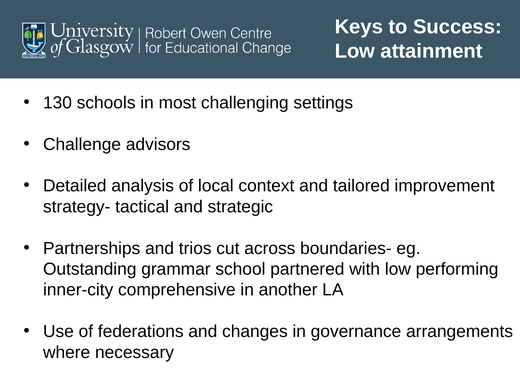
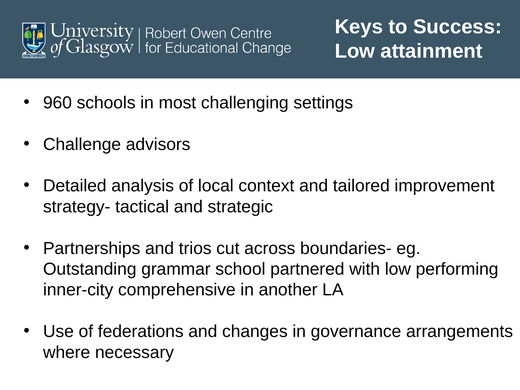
130: 130 -> 960
